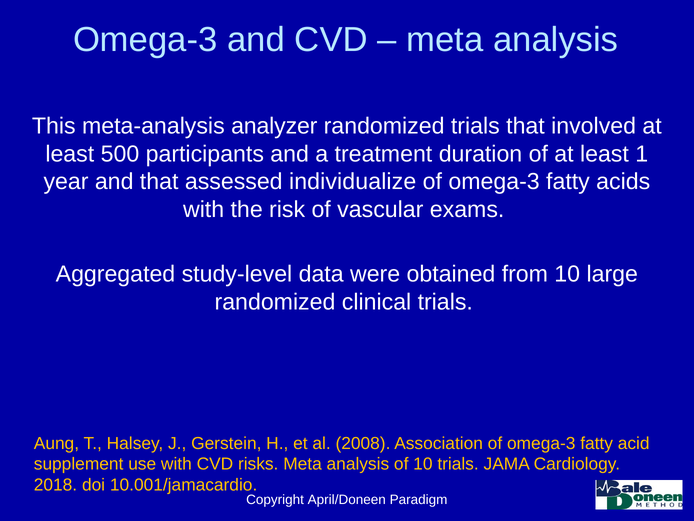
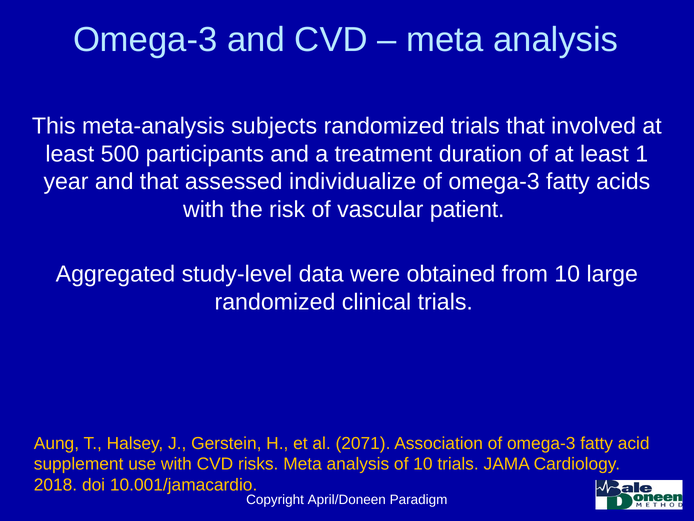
analyzer: analyzer -> subjects
exams: exams -> patient
2008: 2008 -> 2071
